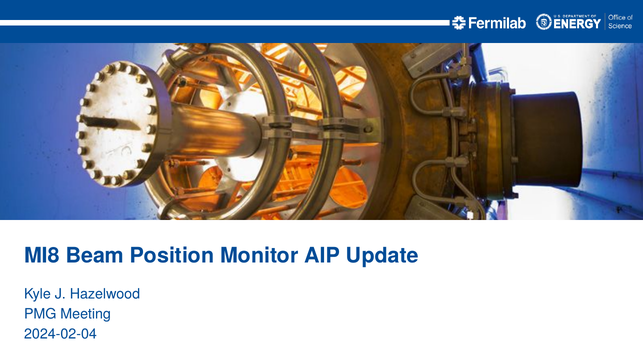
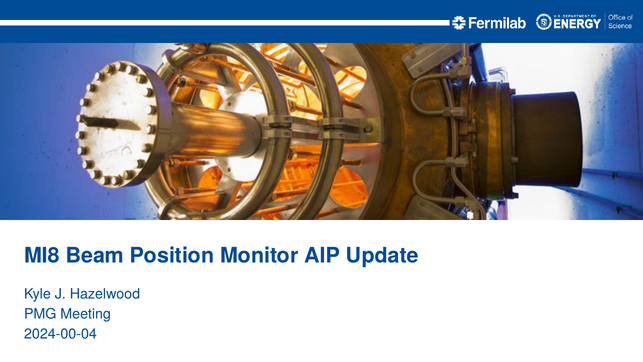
2024-02-04: 2024-02-04 -> 2024-00-04
